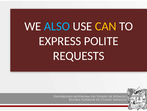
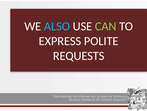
CAN colour: yellow -> light green
